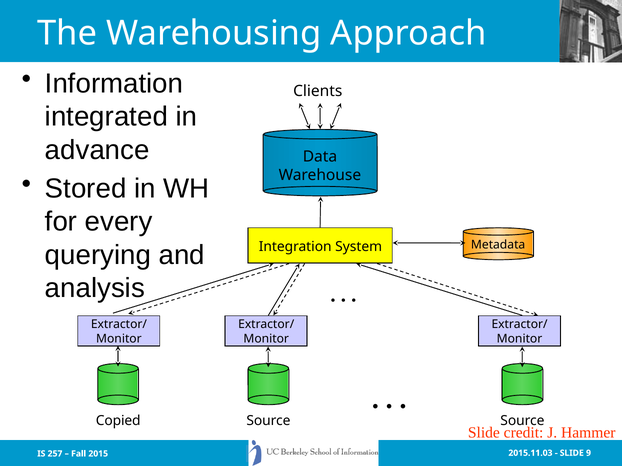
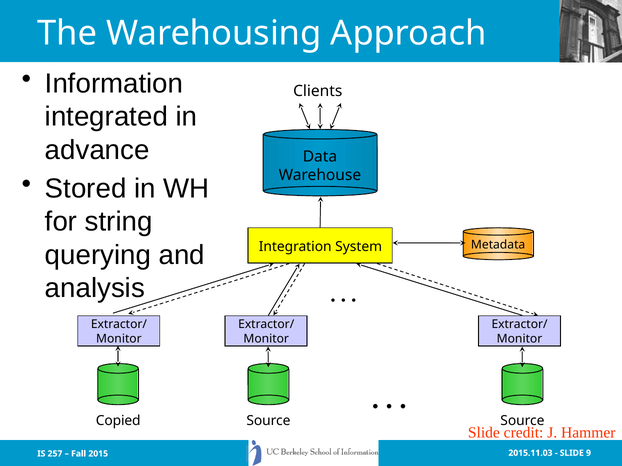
every: every -> string
